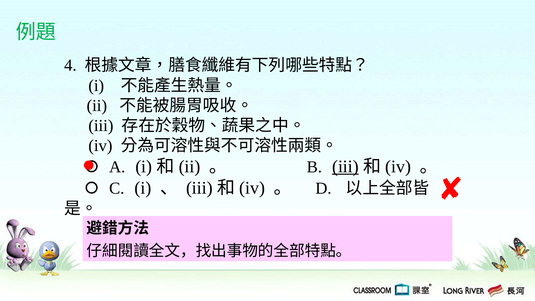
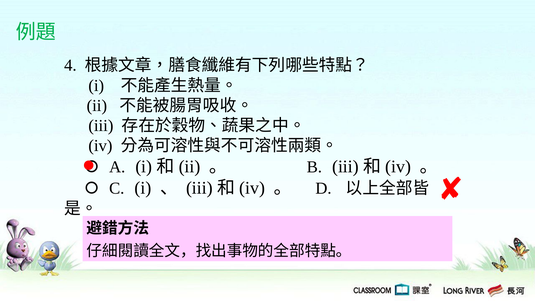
iii at (345, 166) underline: present -> none
